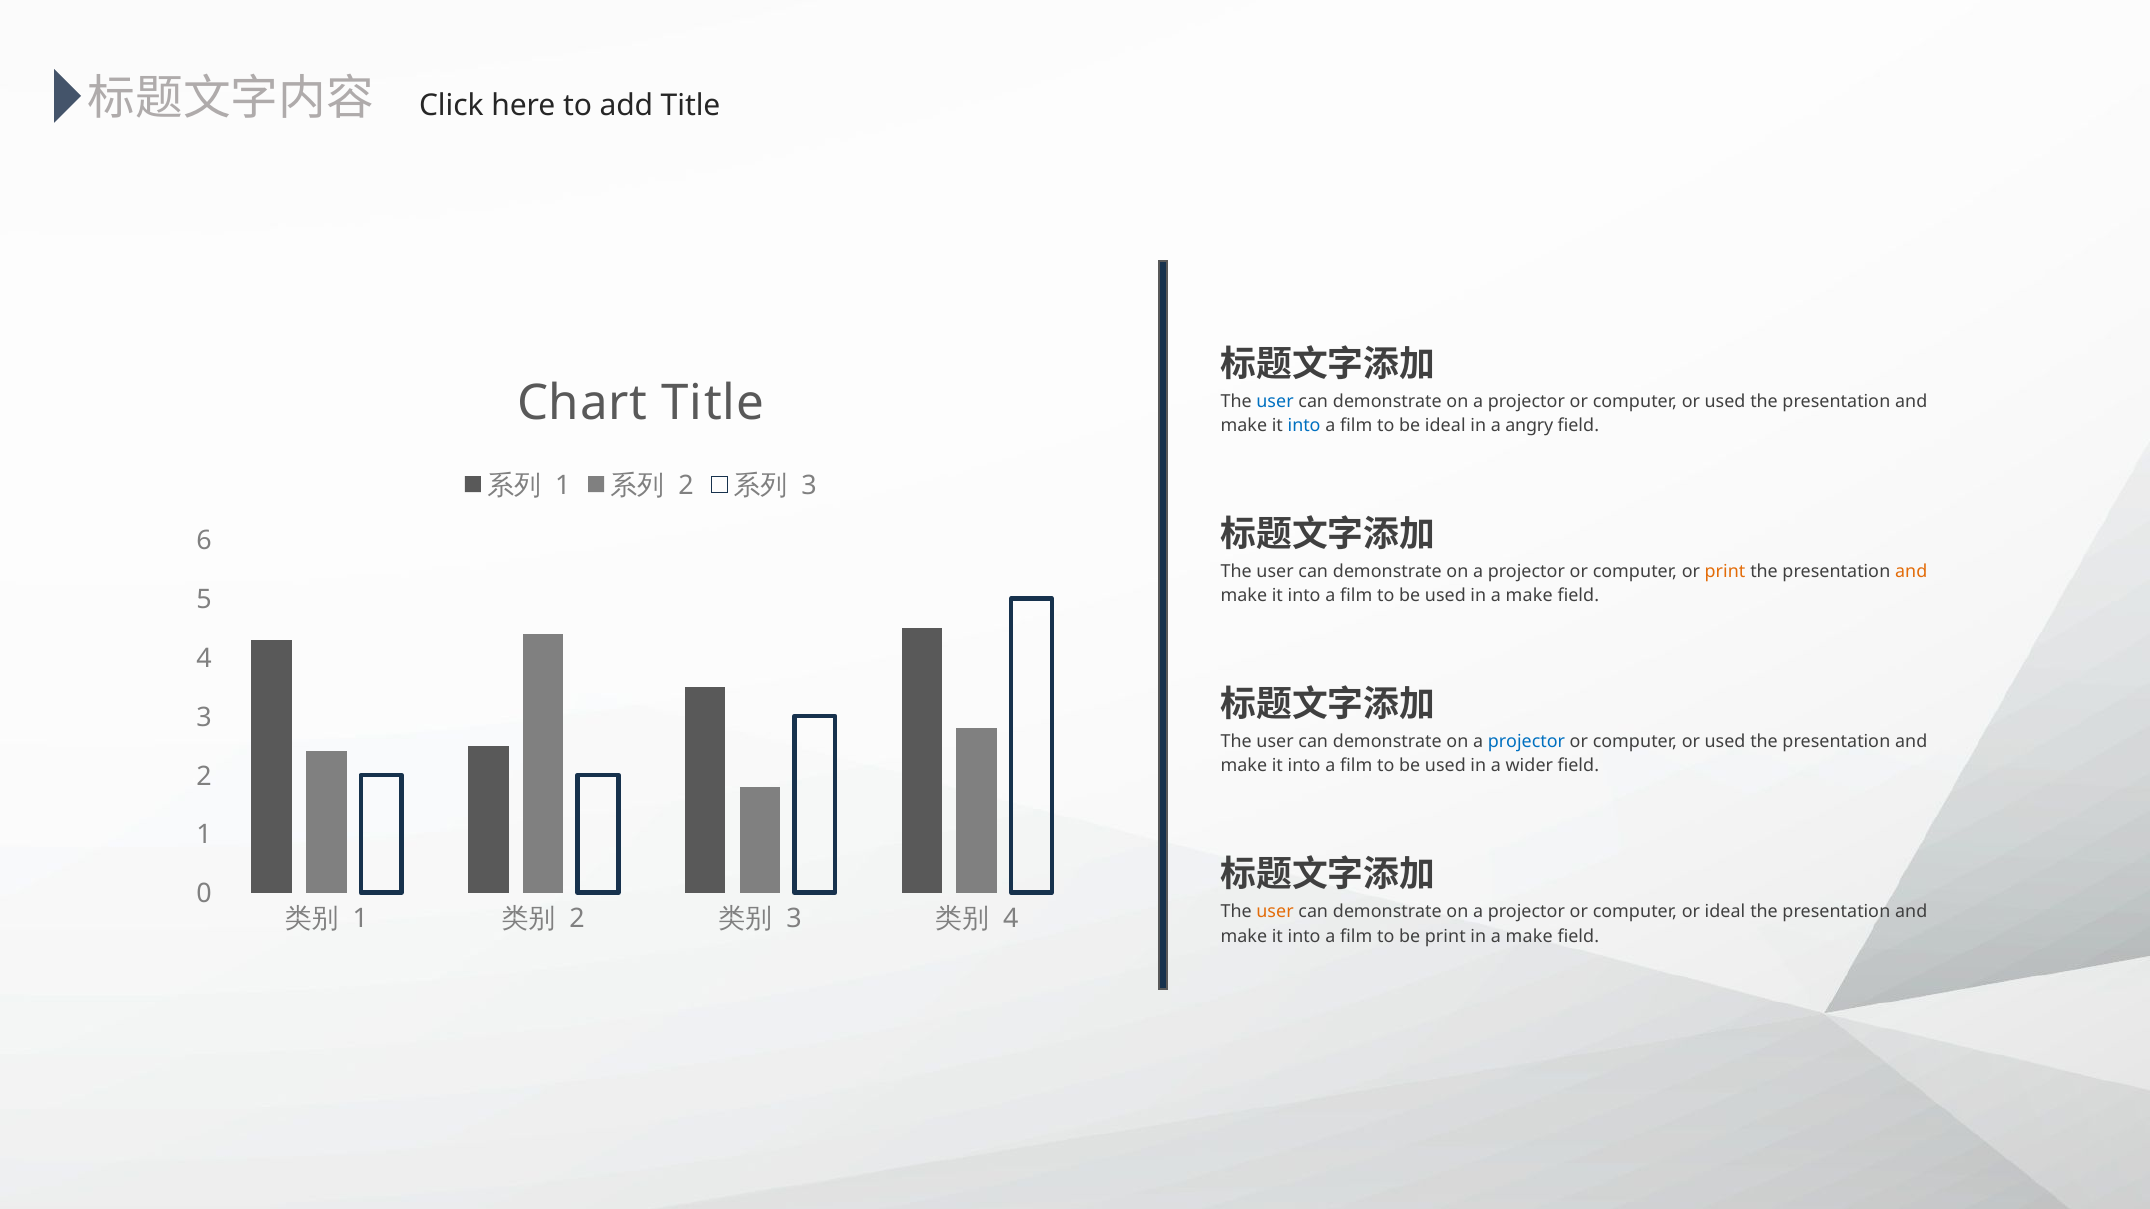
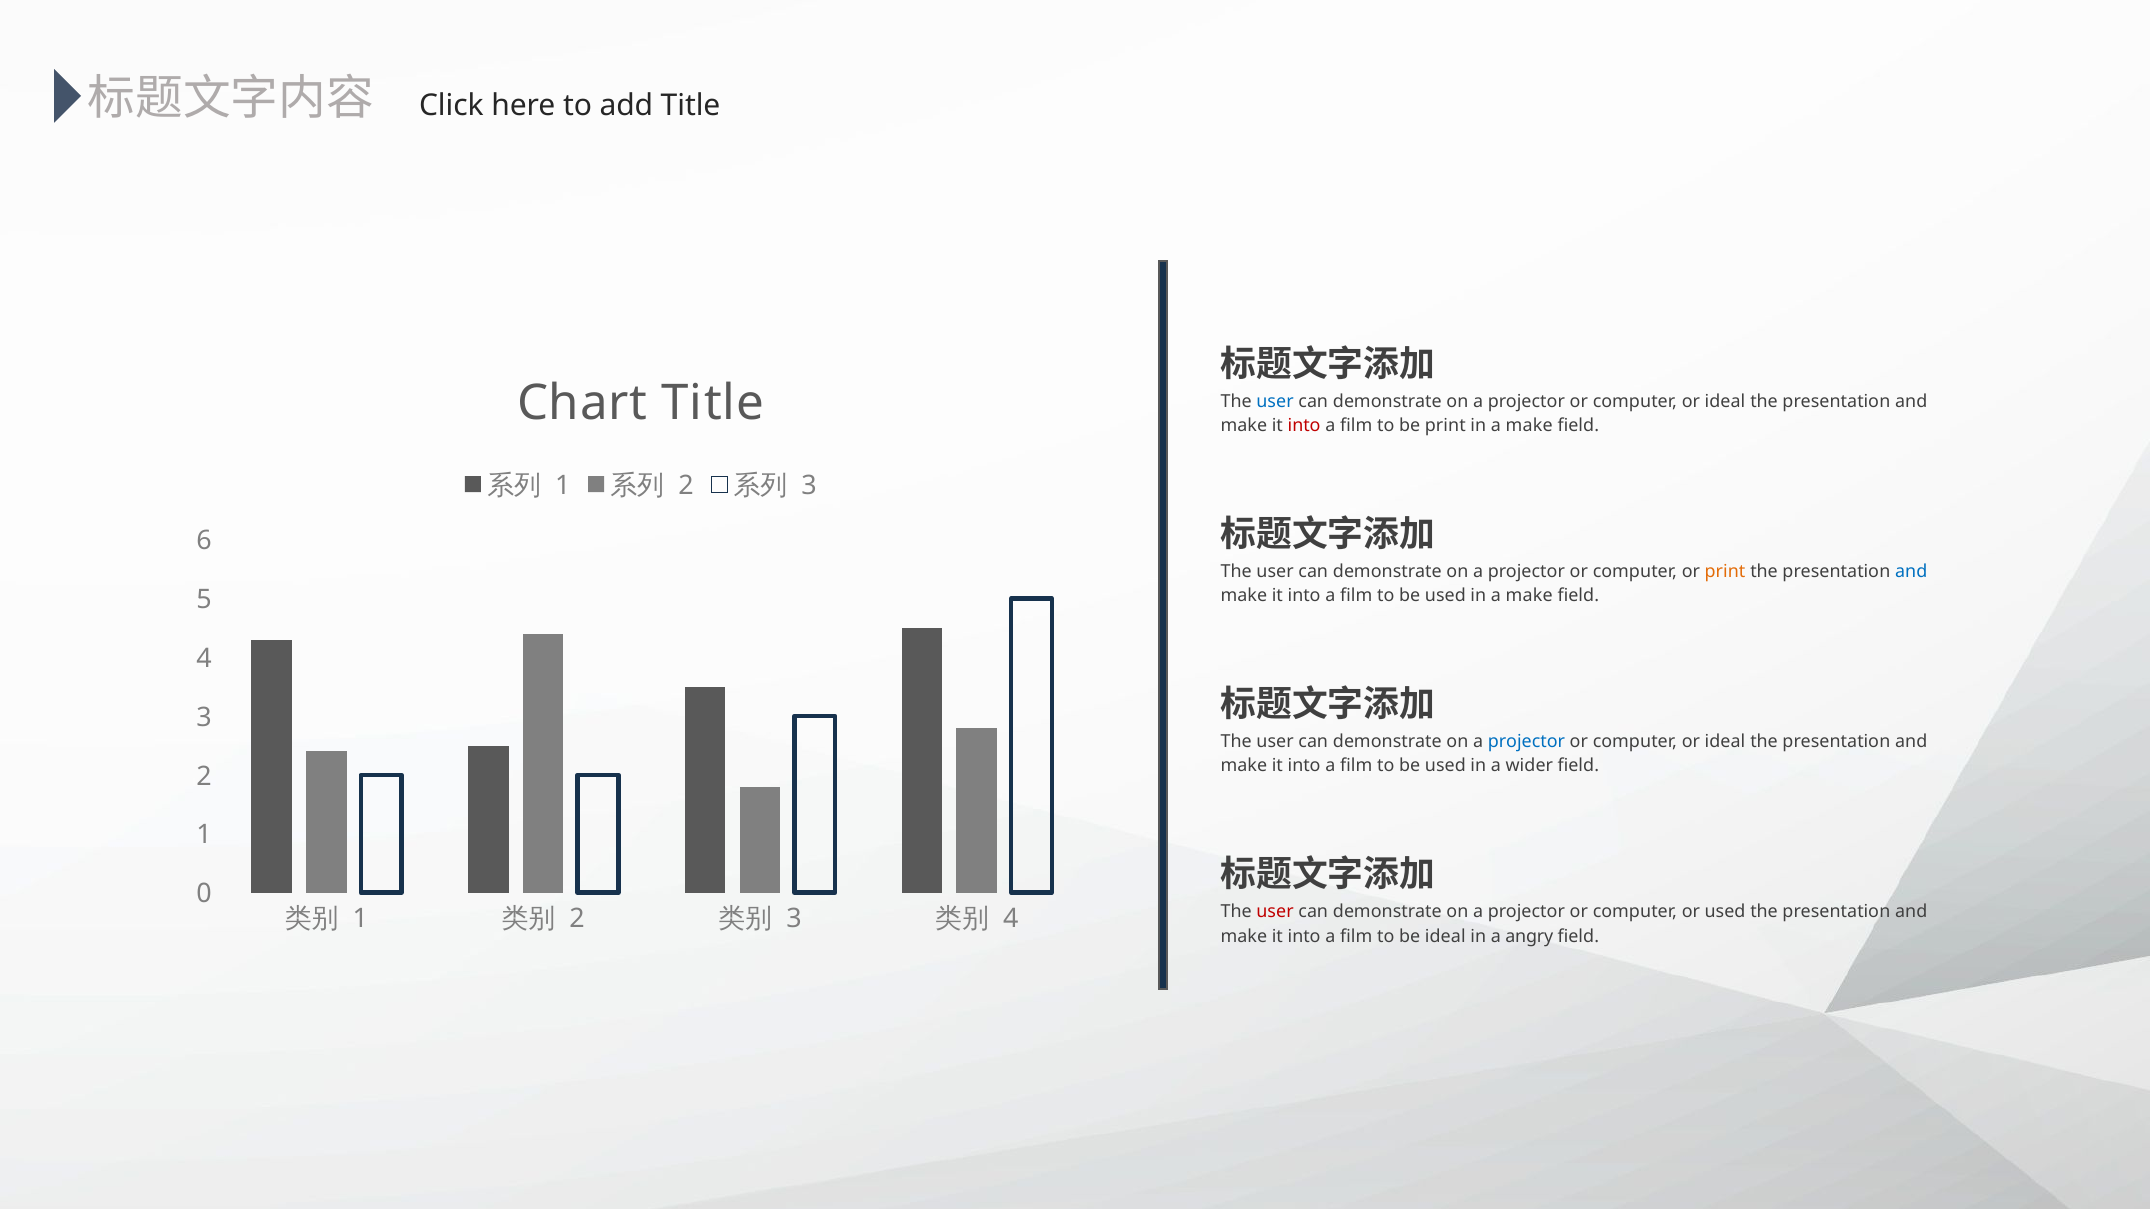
used at (1725, 401): used -> ideal
into at (1304, 426) colour: blue -> red
be ideal: ideal -> print
angry at (1529, 426): angry -> make
and at (1911, 572) colour: orange -> blue
used at (1725, 742): used -> ideal
user at (1275, 912) colour: orange -> red
or ideal: ideal -> used
be print: print -> ideal
make at (1529, 937): make -> angry
